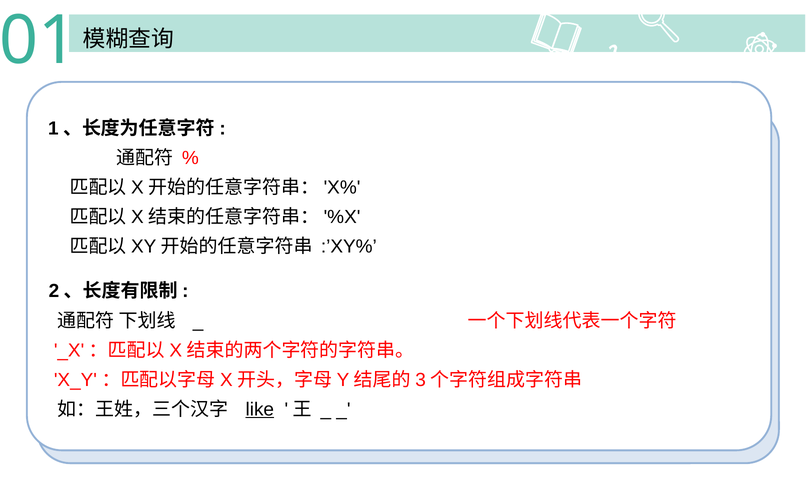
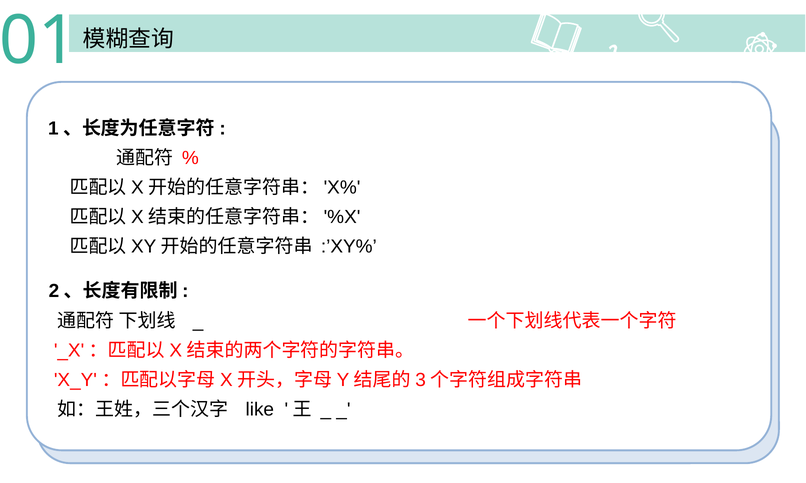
like underline: present -> none
